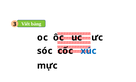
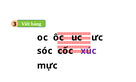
xúc colour: blue -> purple
